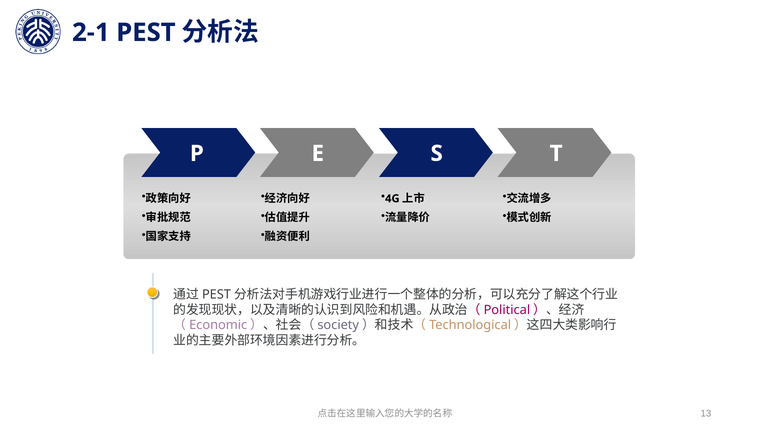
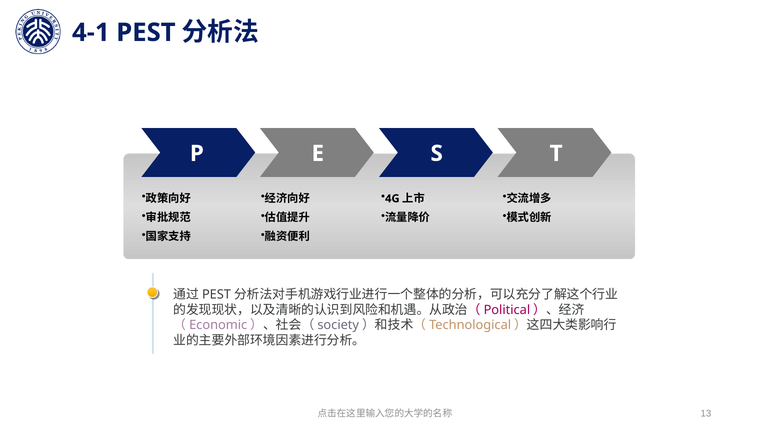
2-1: 2-1 -> 4-1
